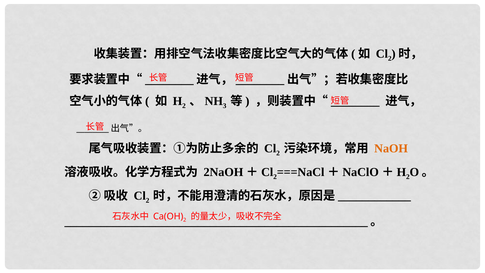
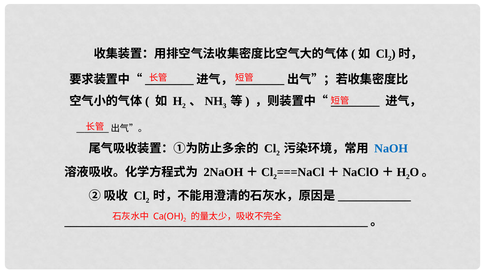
NaOH colour: orange -> blue
